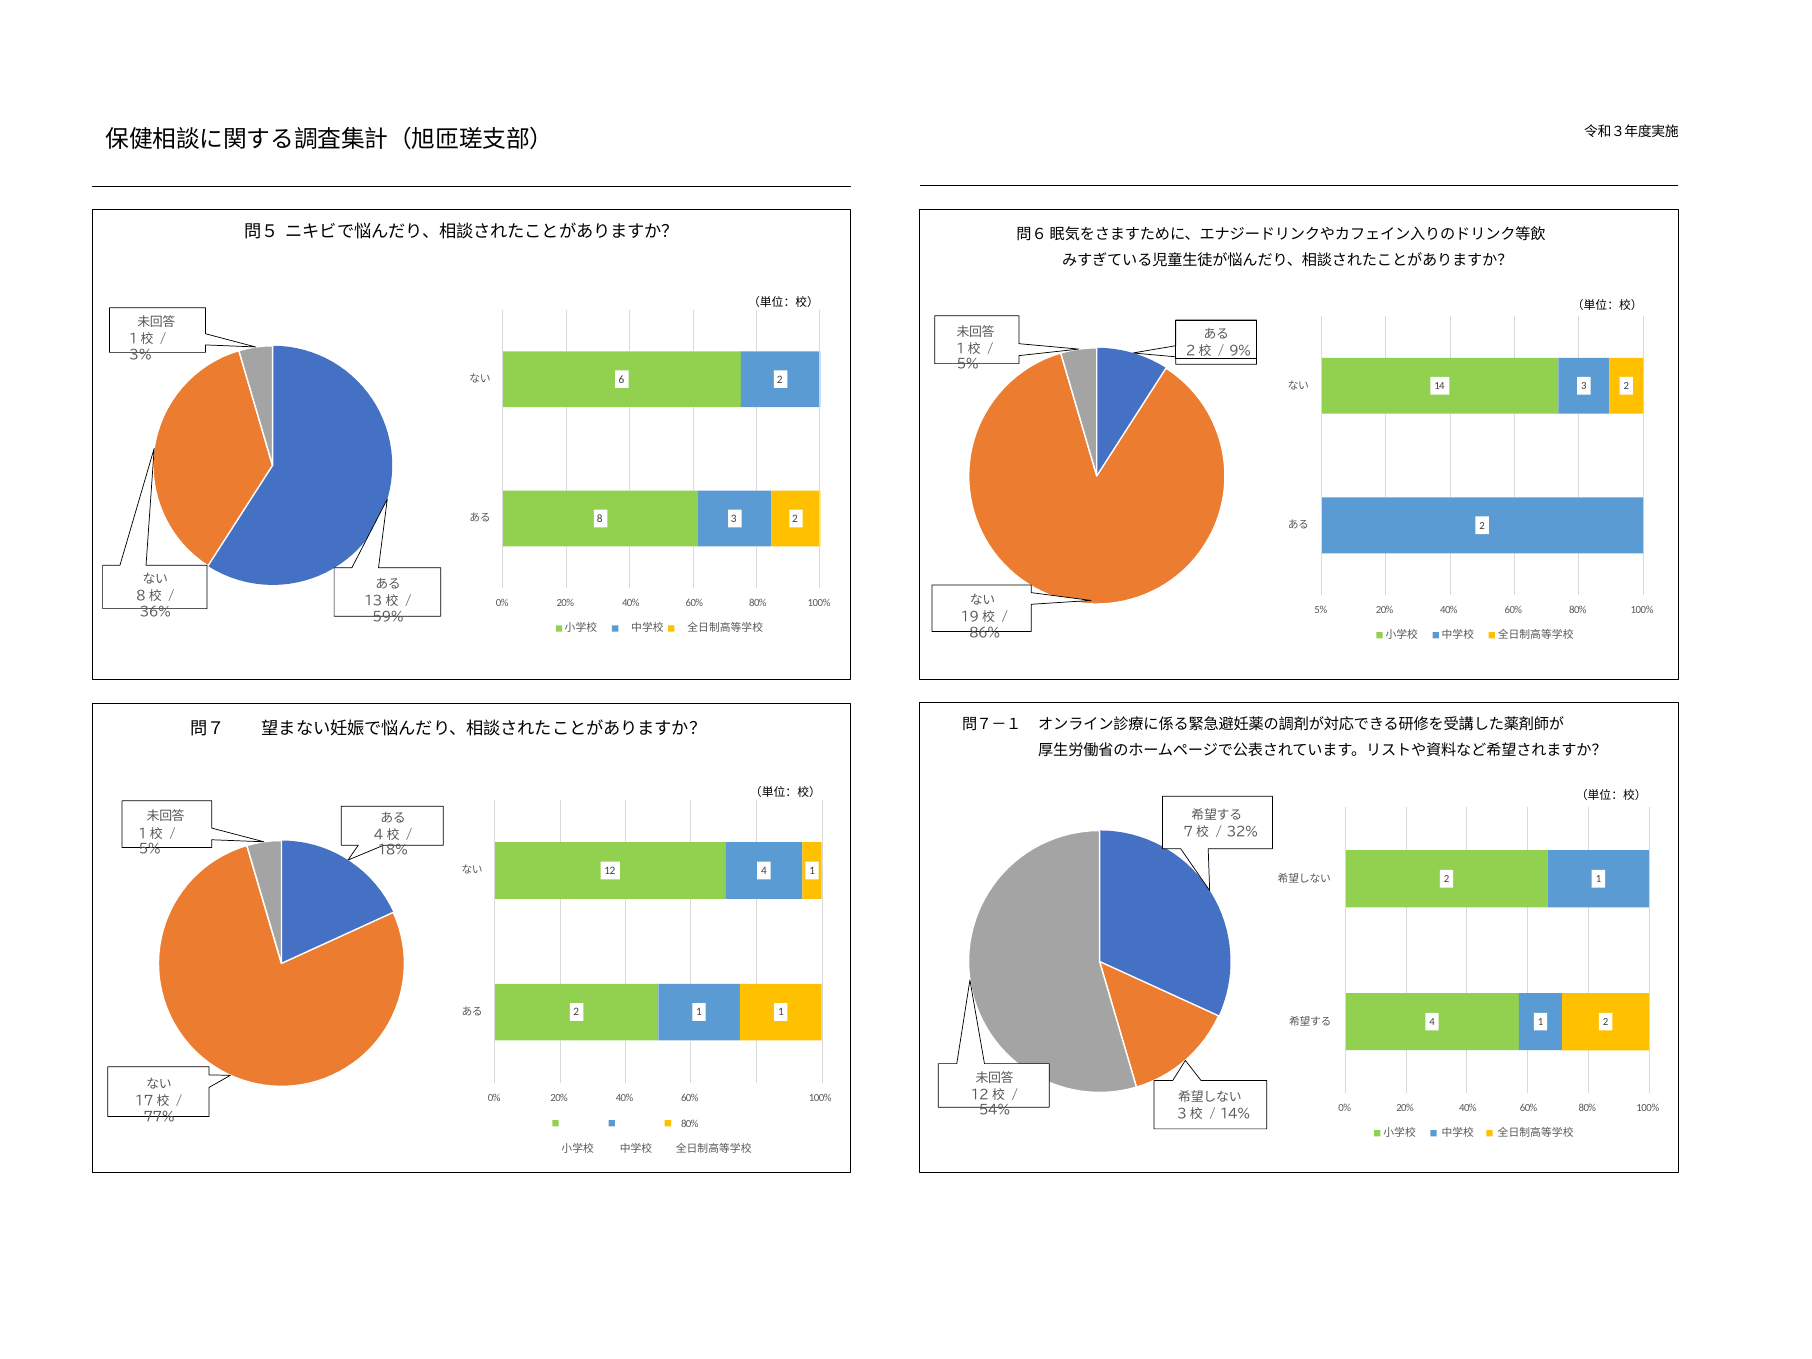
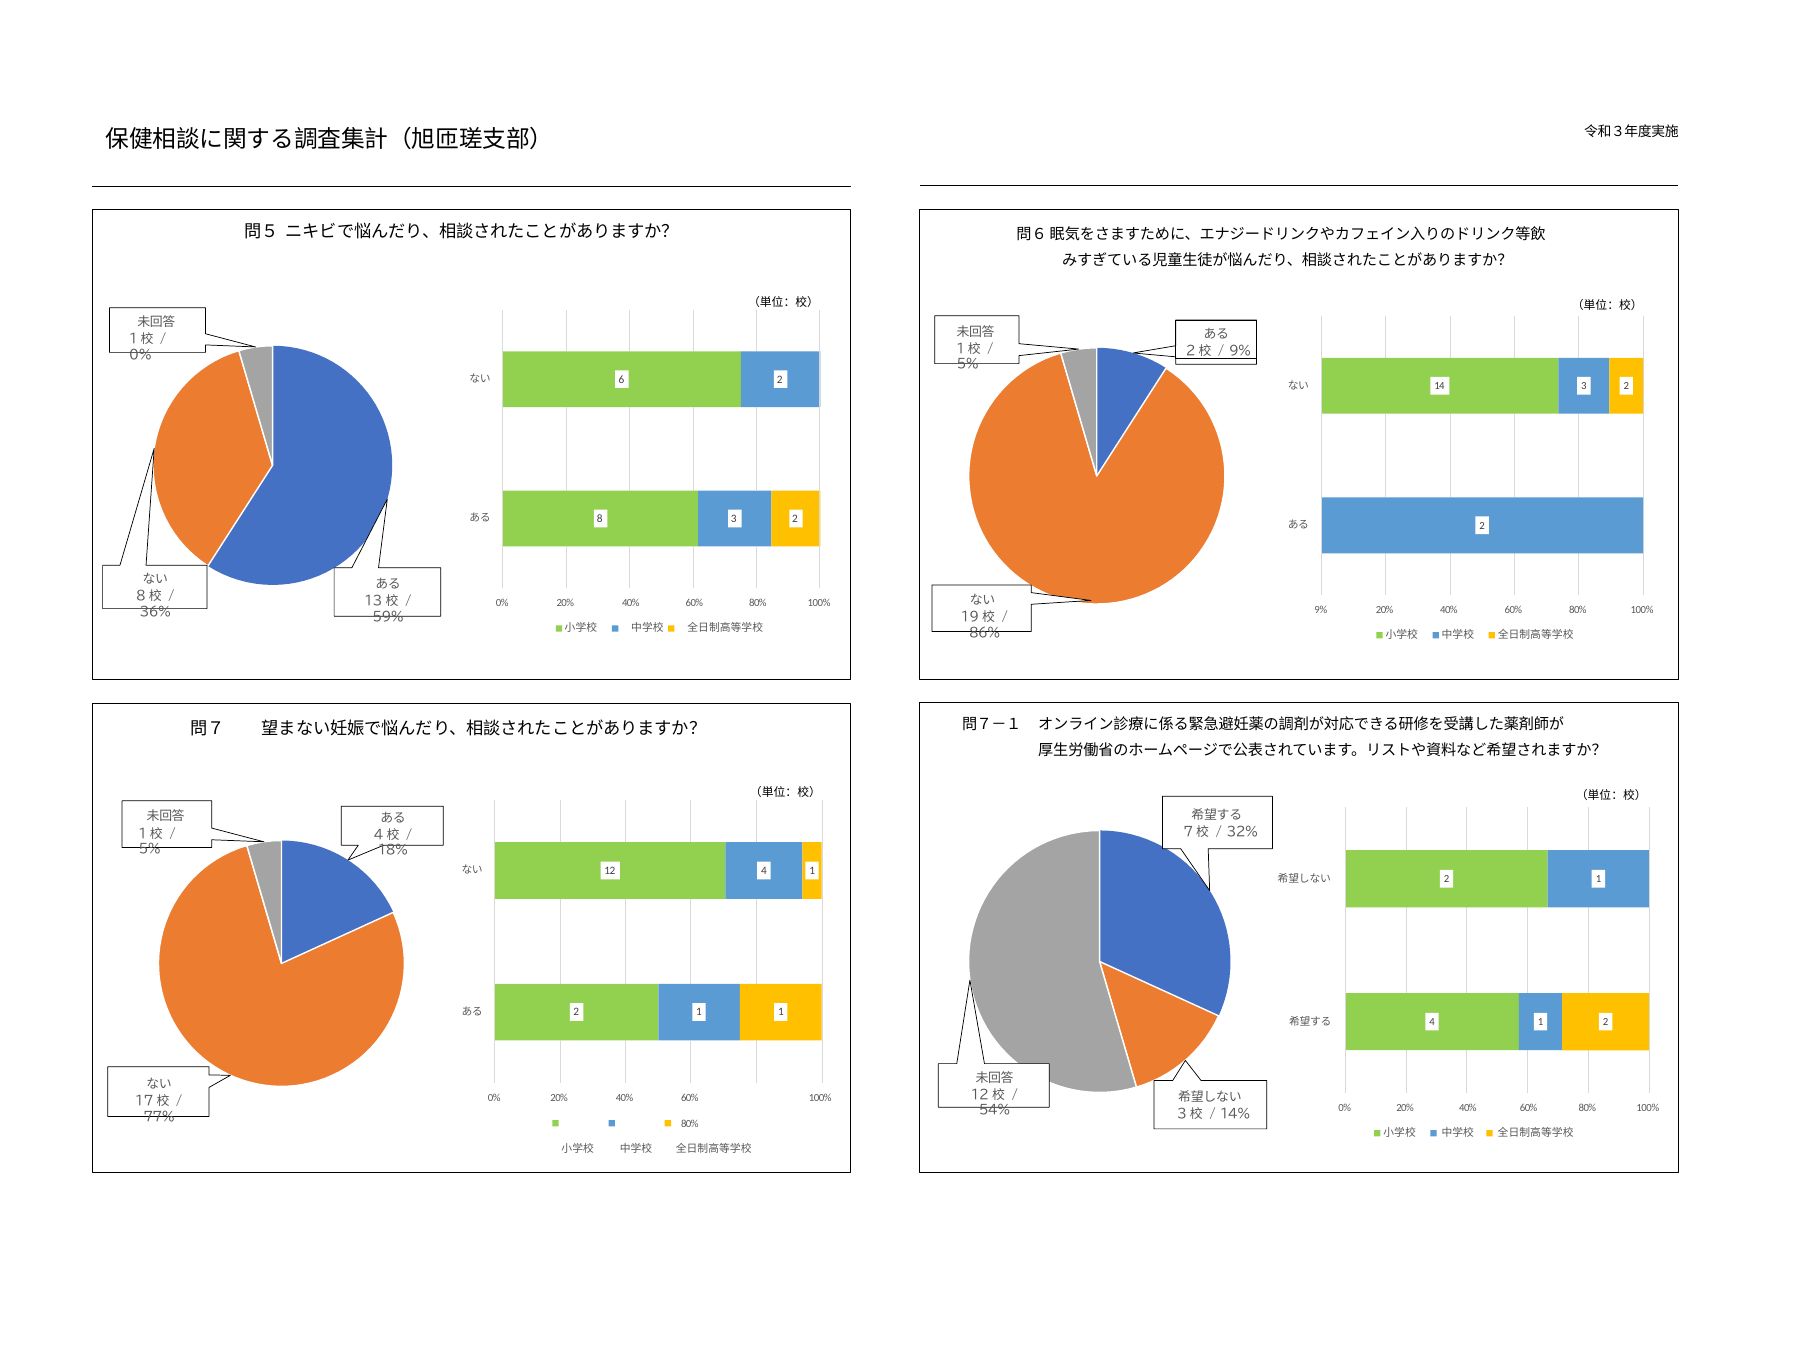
3% at (140, 355): 3% -> 0%
5% at (1321, 610): 5% -> 9%
